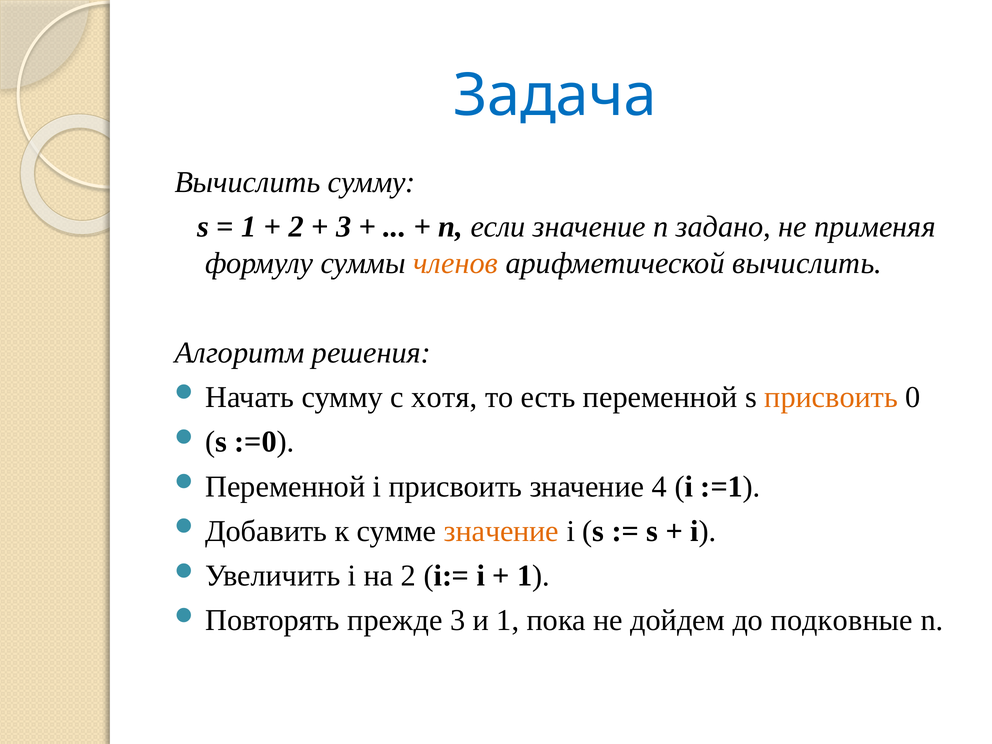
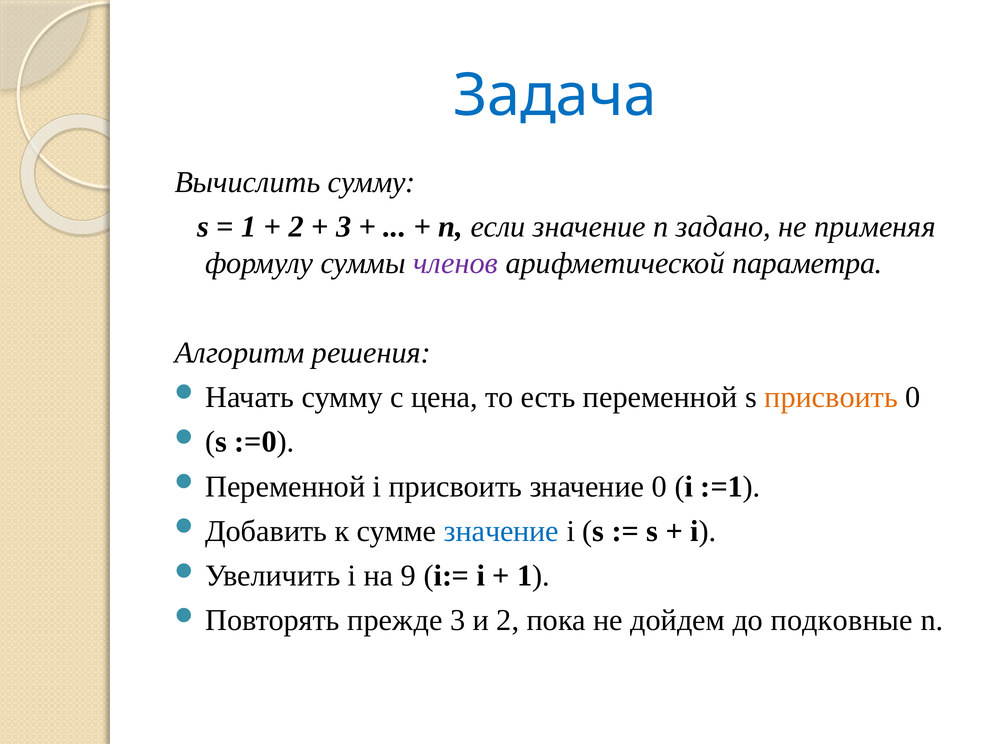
членов colour: orange -> purple
арифметической вычислить: вычислить -> параметра
хотя: хотя -> цена
значение 4: 4 -> 0
значение at (501, 531) colour: orange -> blue
на 2: 2 -> 9
и 1: 1 -> 2
